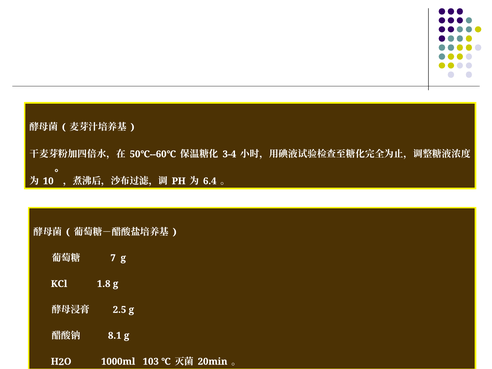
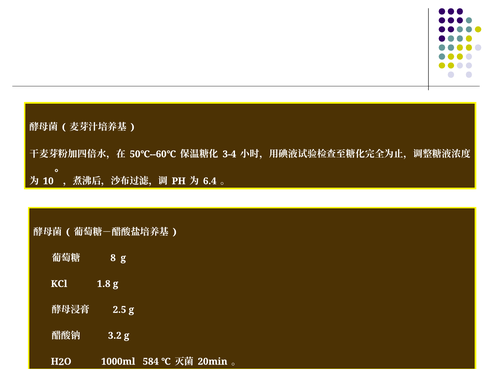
7: 7 -> 8
8.1: 8.1 -> 3.2
103: 103 -> 584
